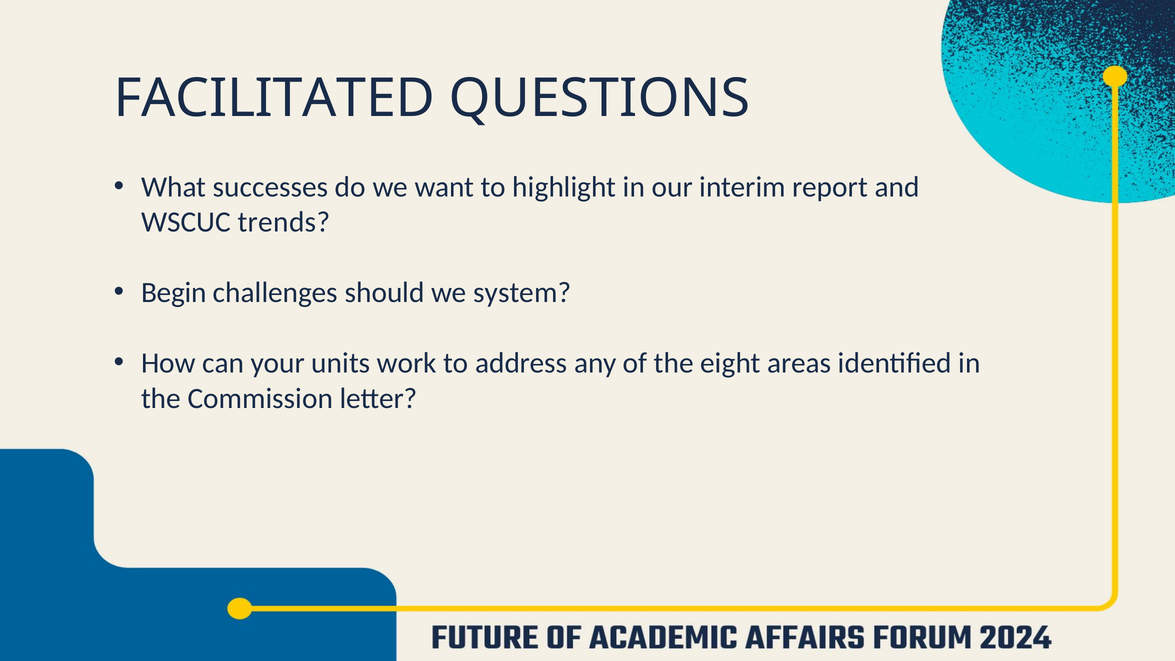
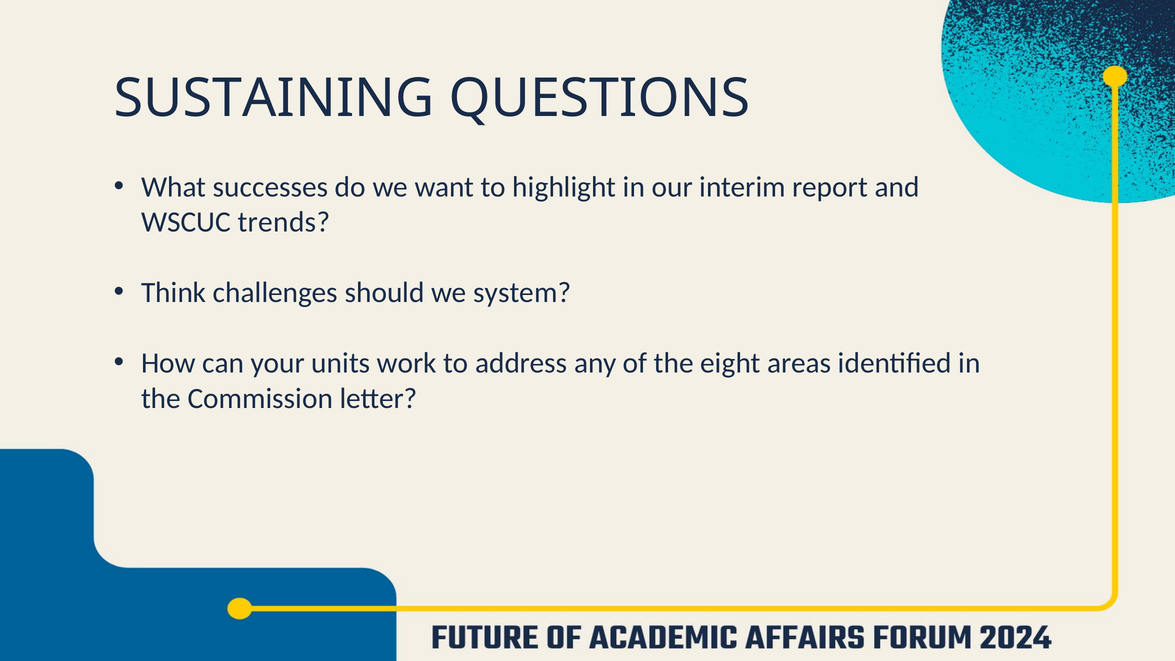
FACILITATED: FACILITATED -> SUSTAINING
Begin: Begin -> Think
